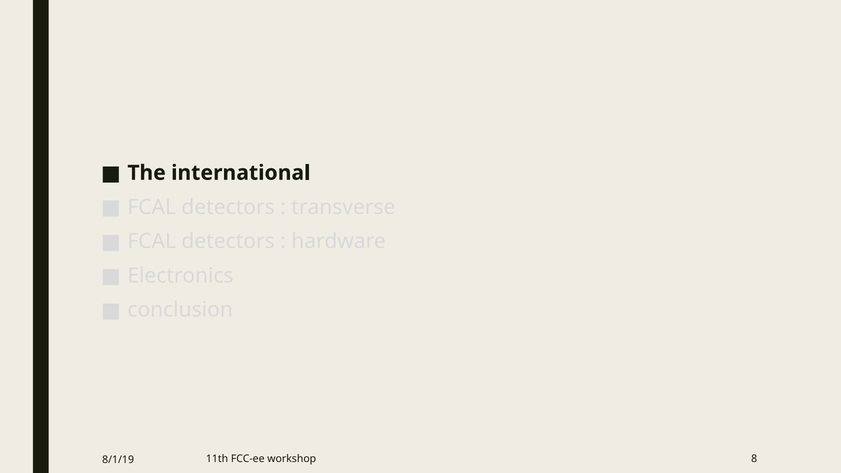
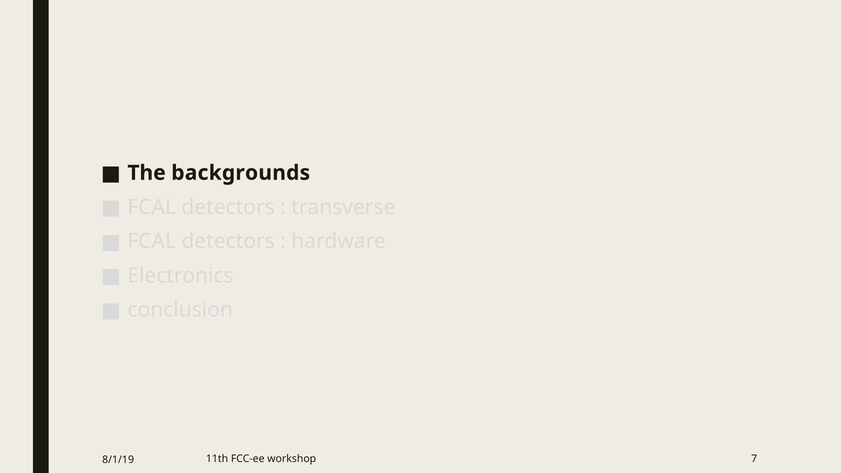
international: international -> backgrounds
8: 8 -> 7
